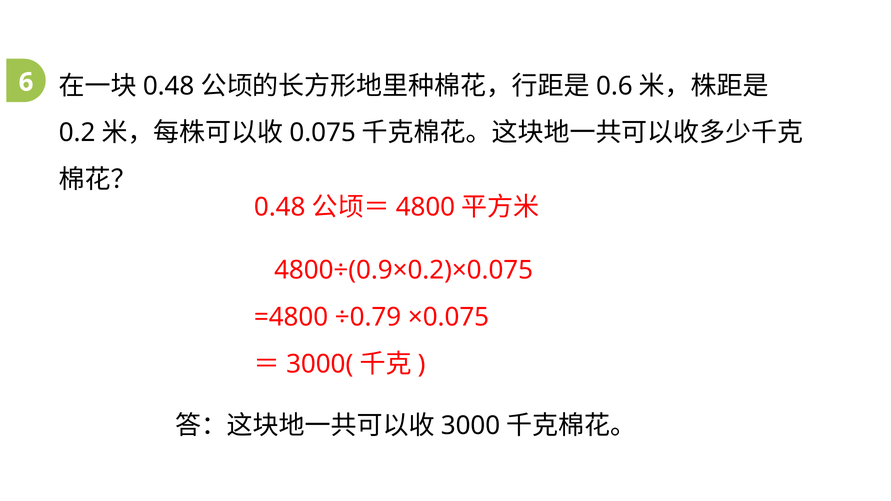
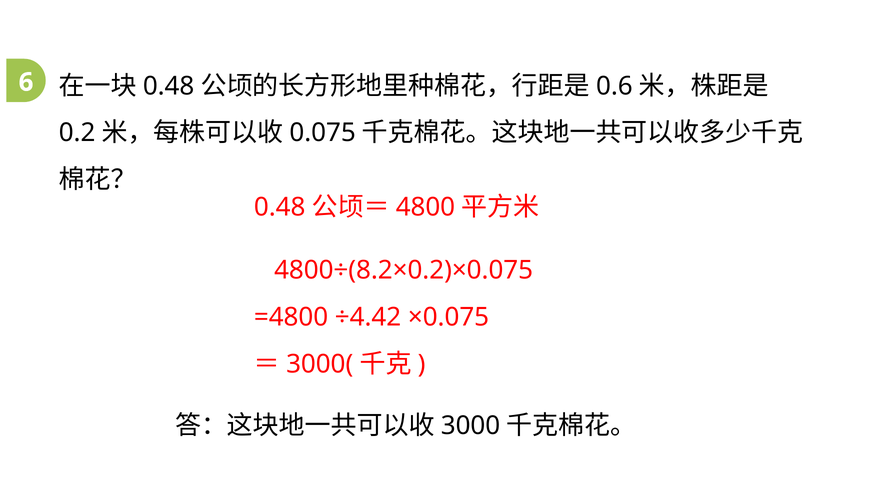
4800÷(0.9×0.2)×0.075: 4800÷(0.9×0.2)×0.075 -> 4800÷(8.2×0.2)×0.075
÷0.79: ÷0.79 -> ÷4.42
